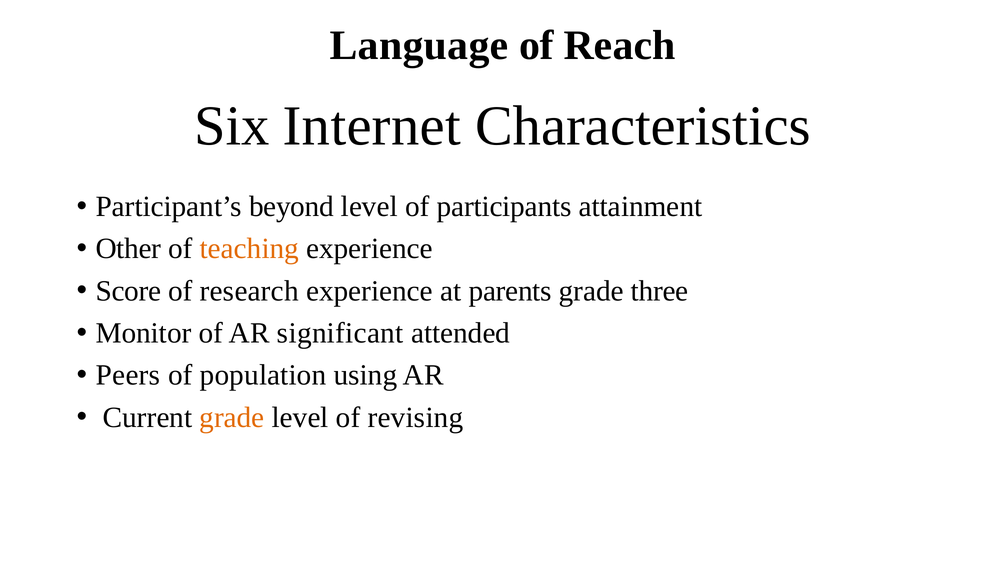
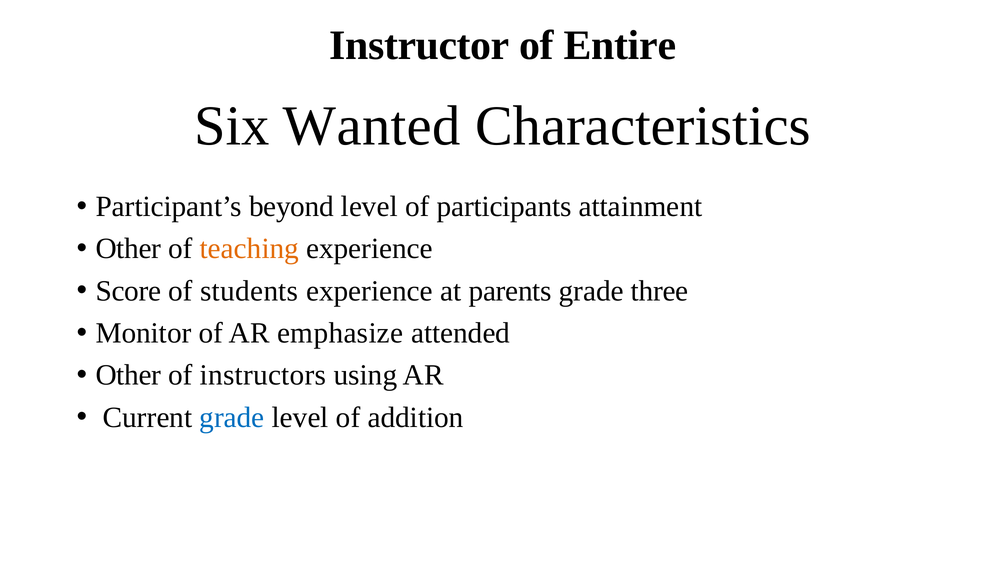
Language: Language -> Instructor
Reach: Reach -> Entire
Internet: Internet -> Wanted
research: research -> students
significant: significant -> emphasize
Peers at (128, 375): Peers -> Other
population: population -> instructors
grade at (232, 417) colour: orange -> blue
revising: revising -> addition
